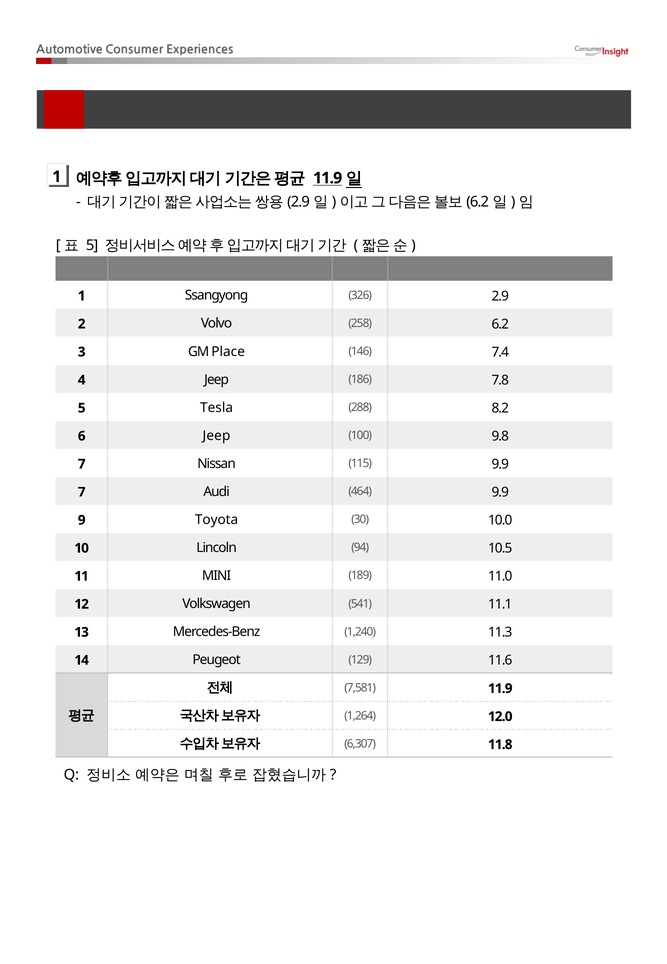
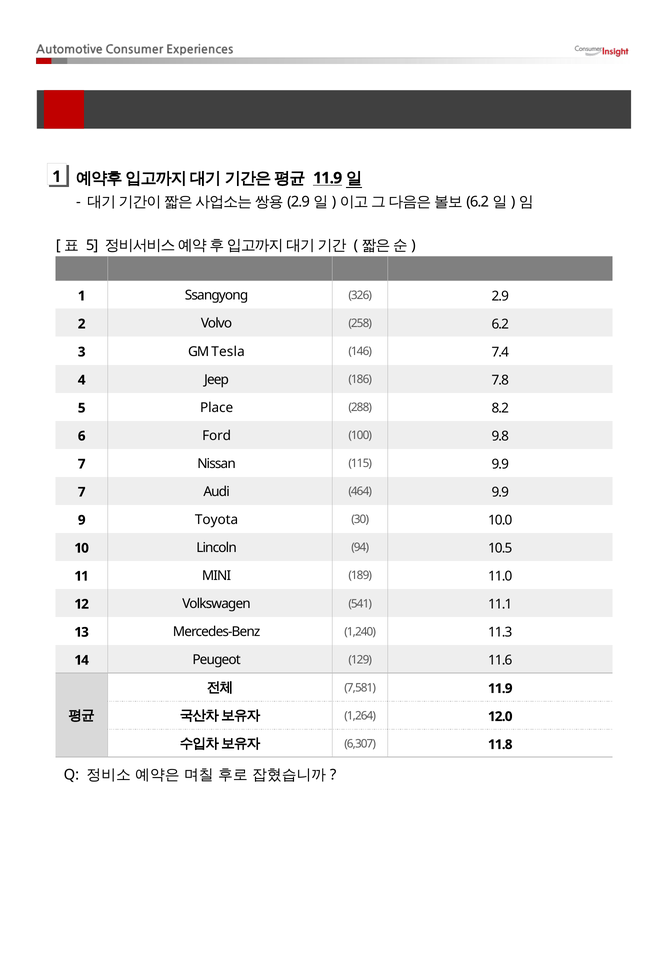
Place: Place -> Tesla
Tesla: Tesla -> Place
6 Jeep: Jeep -> Ford
